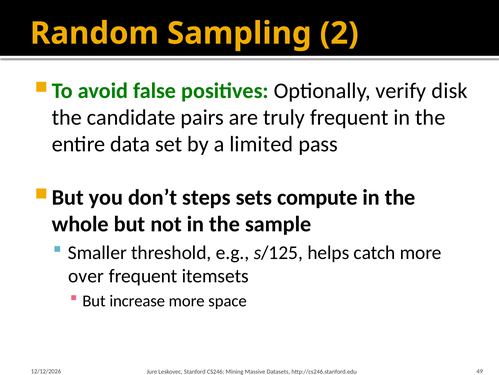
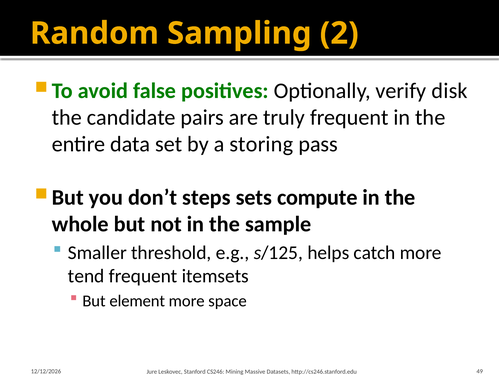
limited: limited -> storing
over: over -> tend
increase: increase -> element
